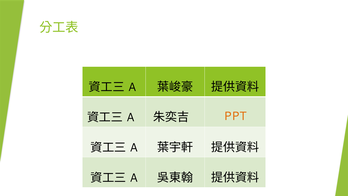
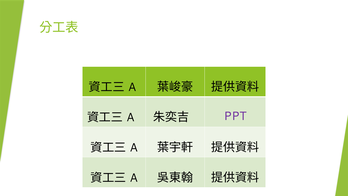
PPT colour: orange -> purple
